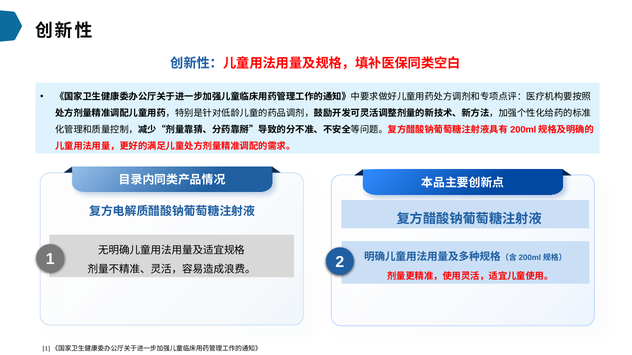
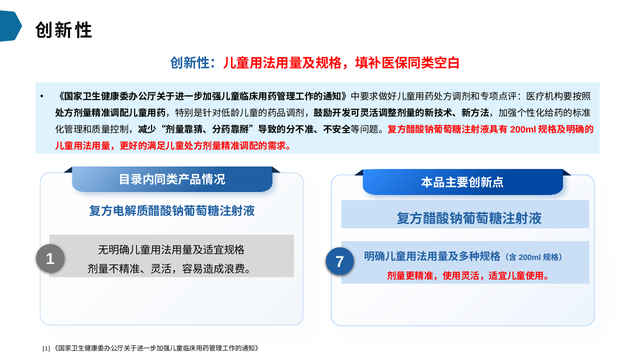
2: 2 -> 7
